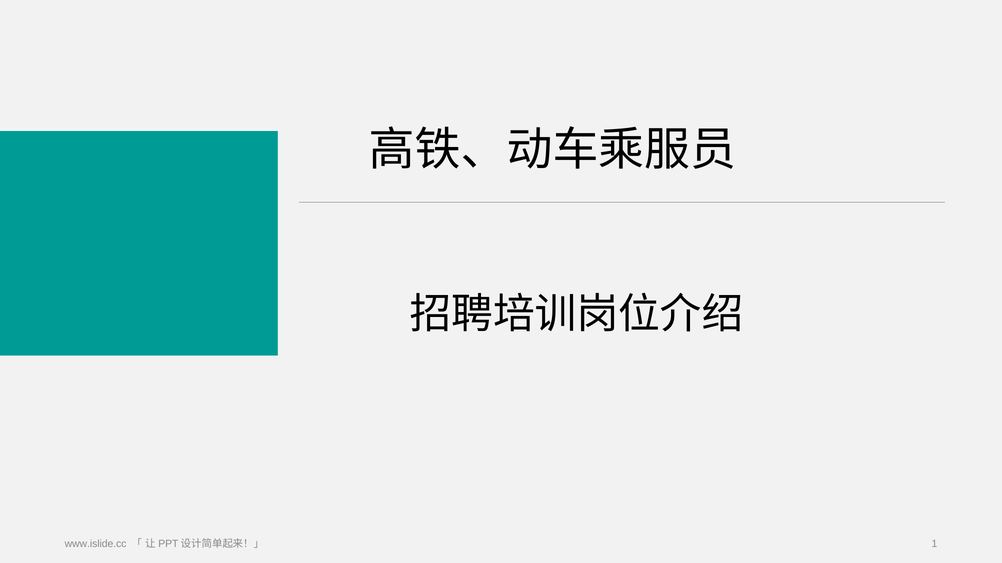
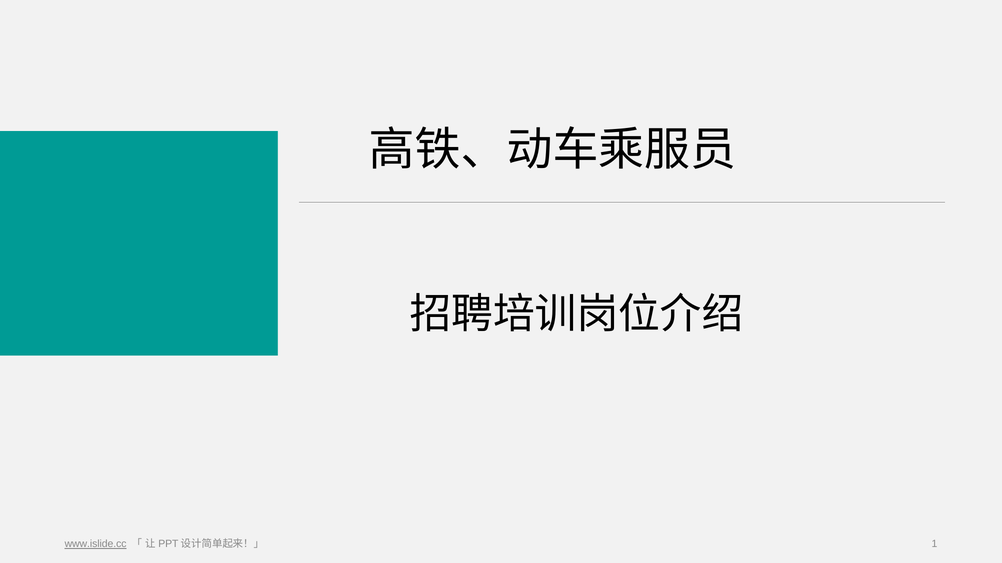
www.islide.cc underline: none -> present
